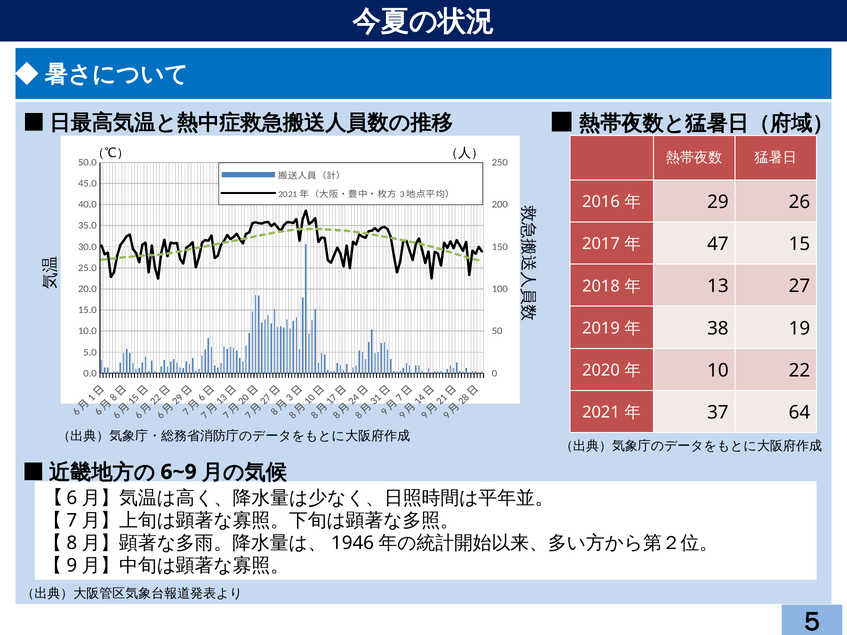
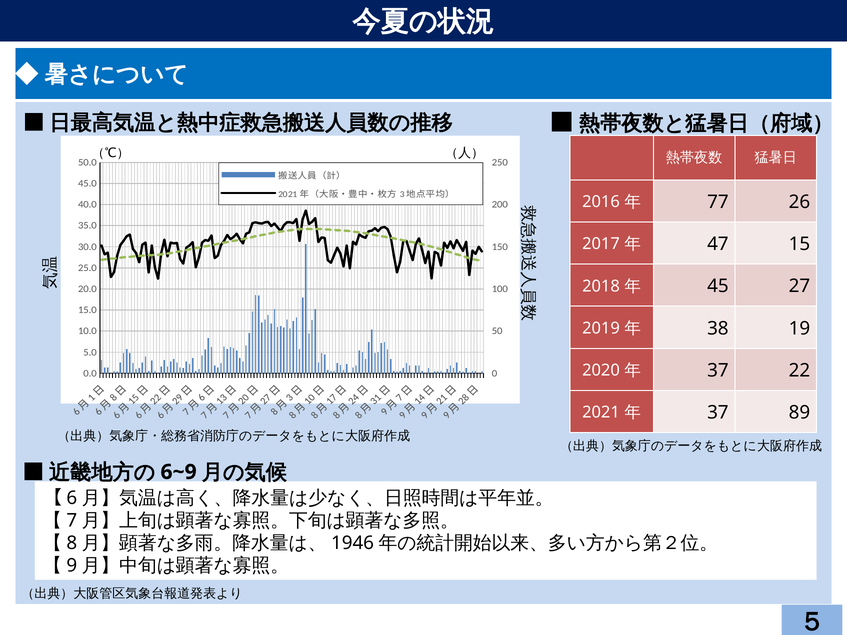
29: 29 -> 77
13: 13 -> 45
10 at (718, 371): 10 -> 37
64: 64 -> 89
